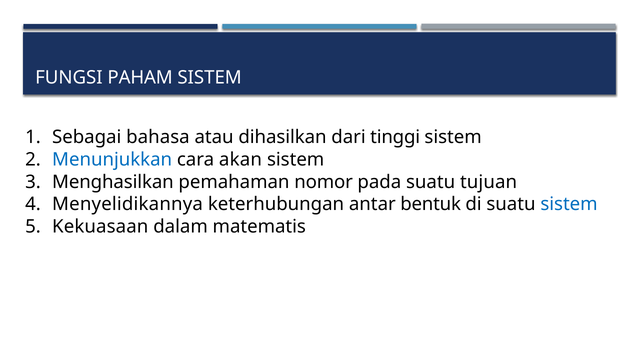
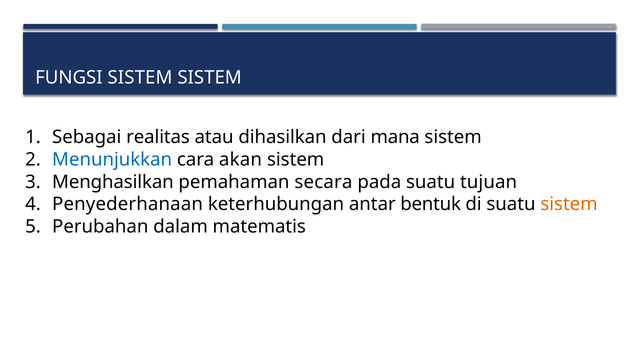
FUNGSI PAHAM: PAHAM -> SISTEM
bahasa: bahasa -> realitas
tinggi: tinggi -> mana
nomor: nomor -> secara
Menyelidikannya: Menyelidikannya -> Penyederhanaan
sistem at (569, 205) colour: blue -> orange
Kekuasaan: Kekuasaan -> Perubahan
